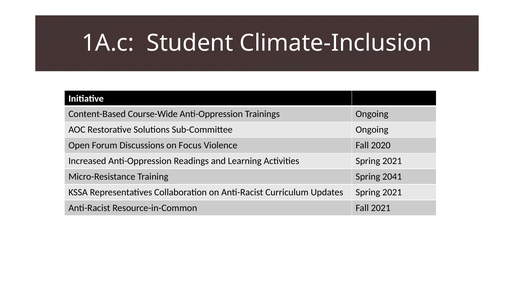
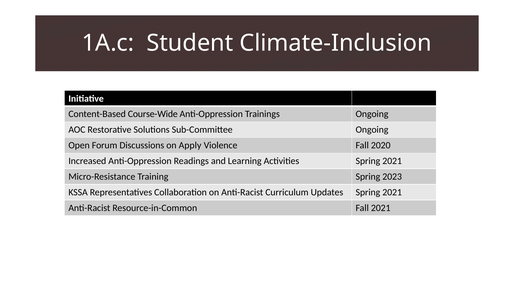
Focus: Focus -> Apply
2041: 2041 -> 2023
